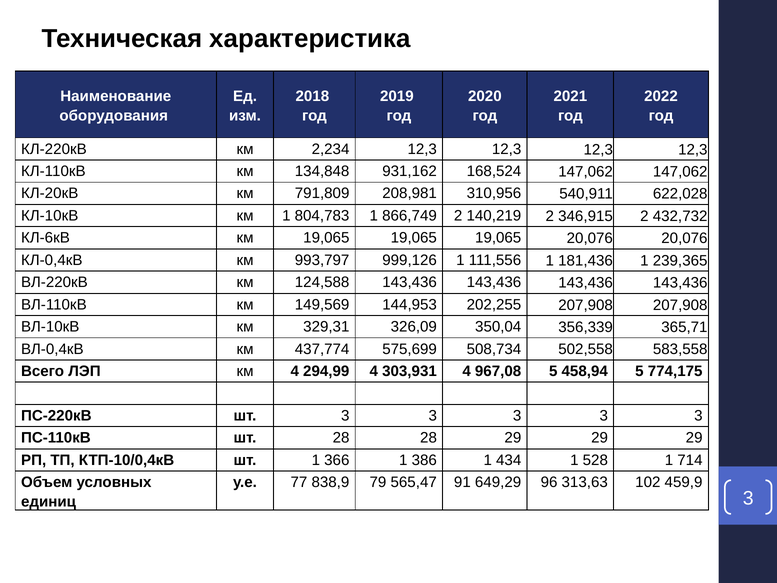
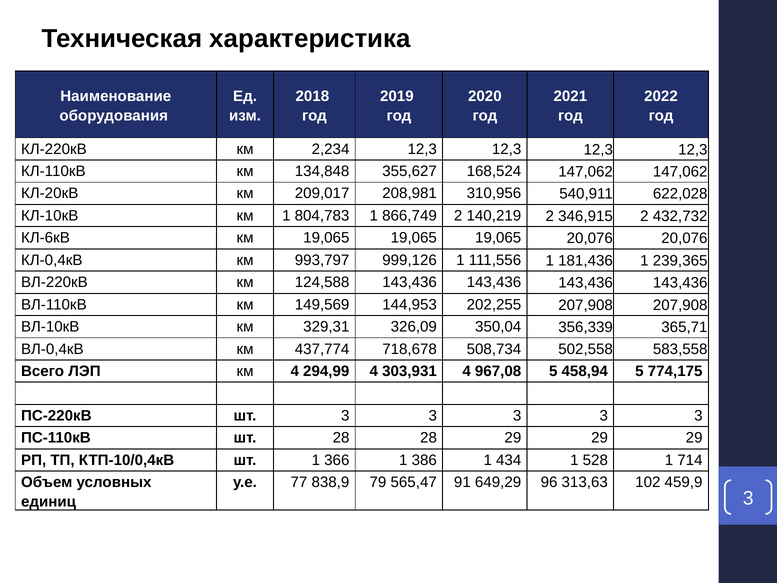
931,162: 931,162 -> 355,627
791,809: 791,809 -> 209,017
575,699: 575,699 -> 718,678
